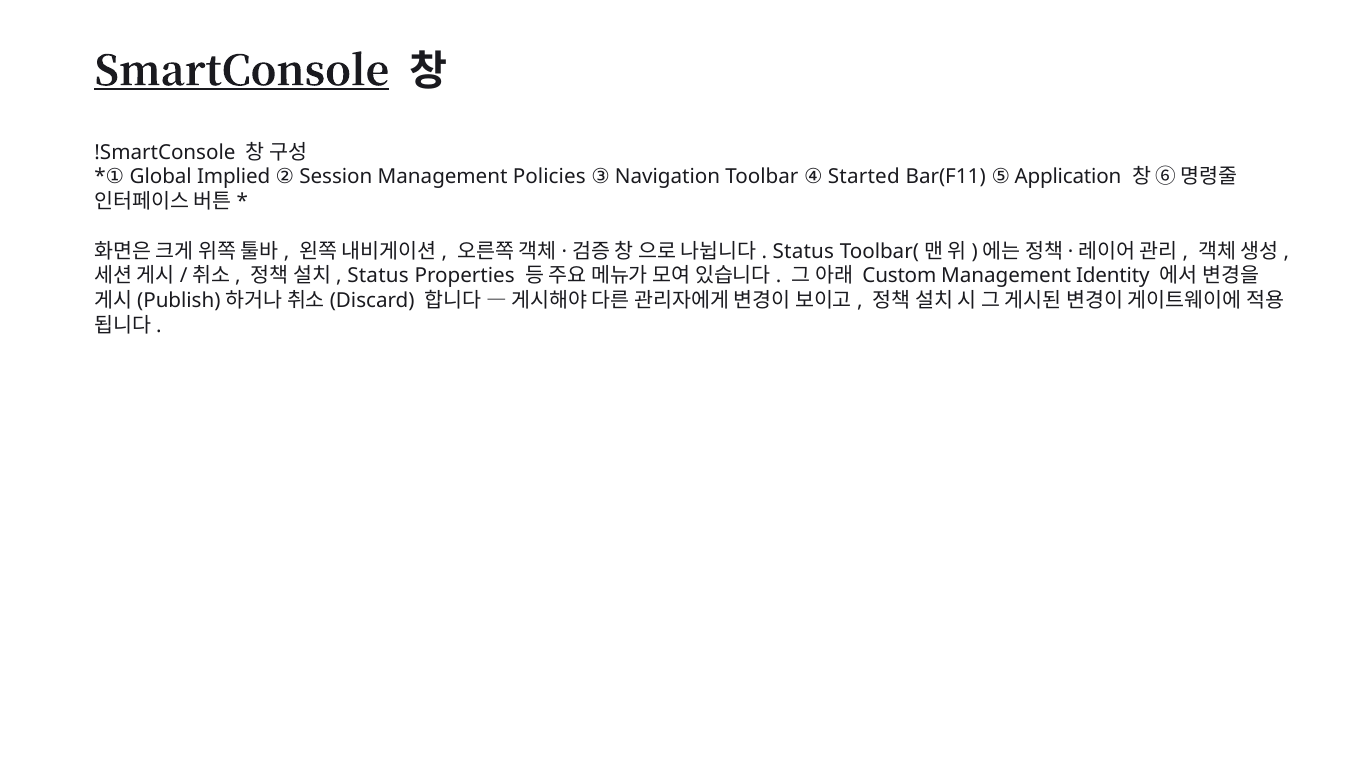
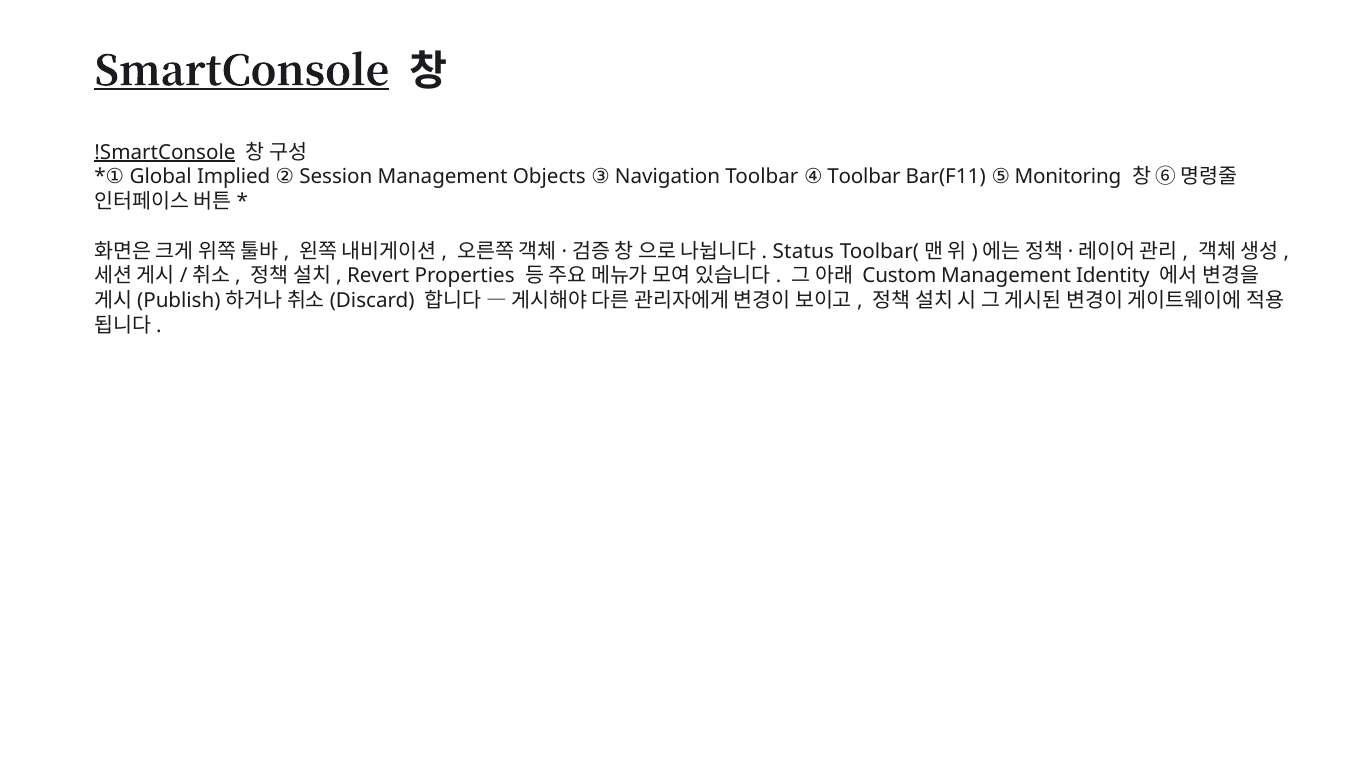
!SmartConsole underline: none -> present
Policies: Policies -> Objects
Toolbar Started: Started -> Toolbar
Application: Application -> Monitoring
Status at (378, 276): Status -> Revert
